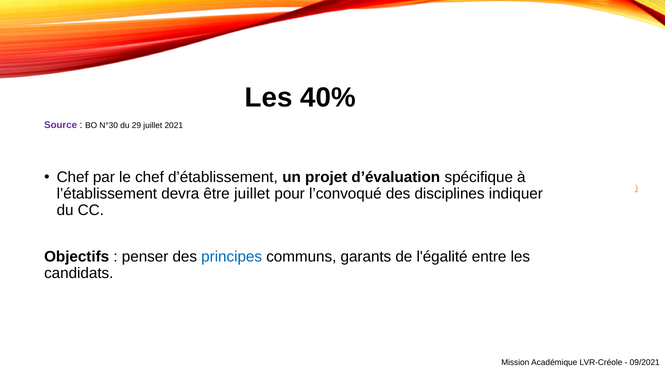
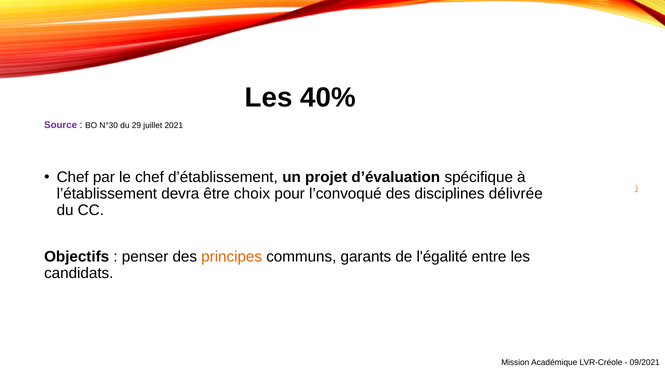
être juillet: juillet -> choix
indiquer: indiquer -> délivrée
principes colour: blue -> orange
